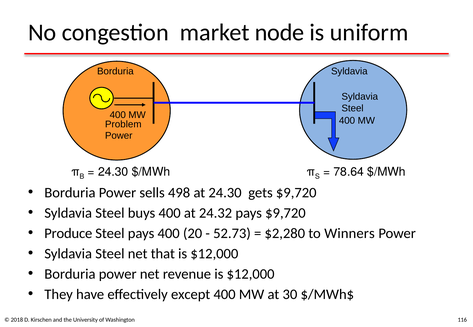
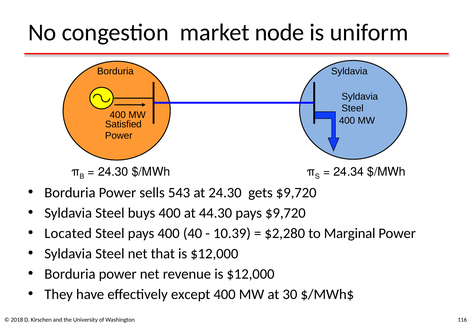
Problem: Problem -> Satisfied
78.64: 78.64 -> 24.34
498: 498 -> 543
24.32: 24.32 -> 44.30
Produce: Produce -> Located
20: 20 -> 40
52.73: 52.73 -> 10.39
Winners: Winners -> Marginal
